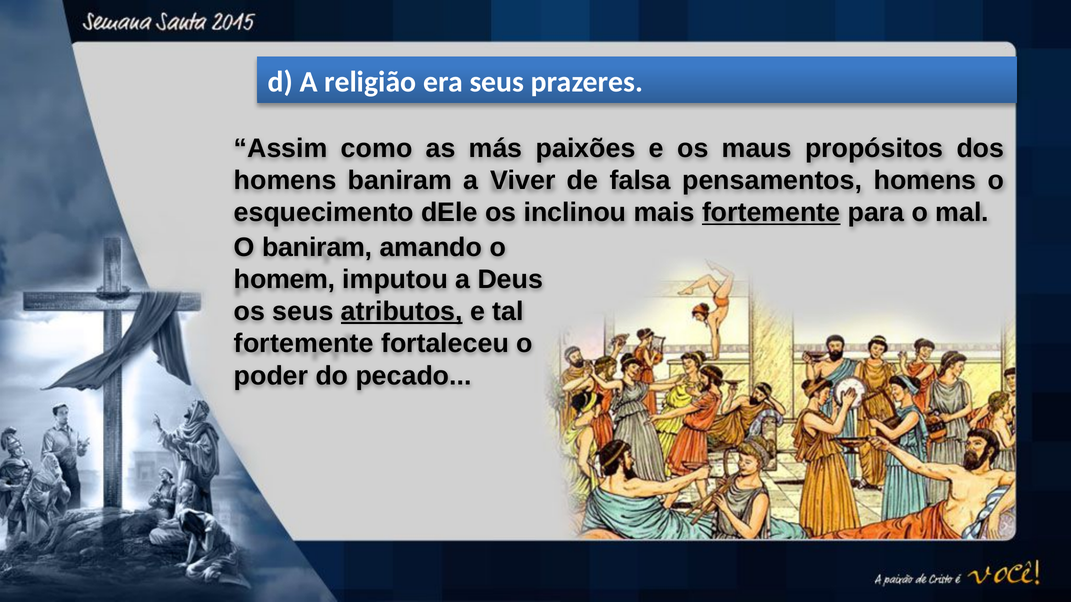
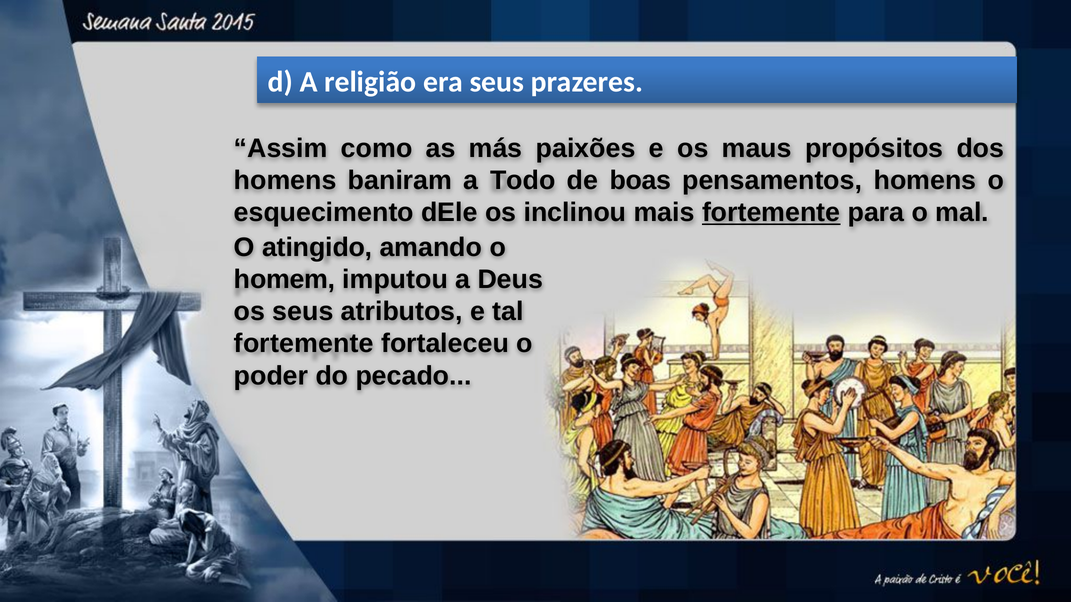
Viver: Viver -> Todo
falsa: falsa -> boas
O baniram: baniram -> atingido
atributos underline: present -> none
